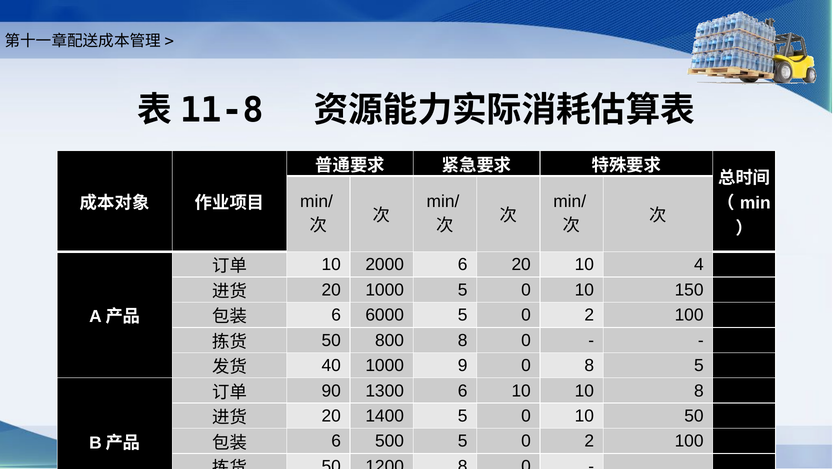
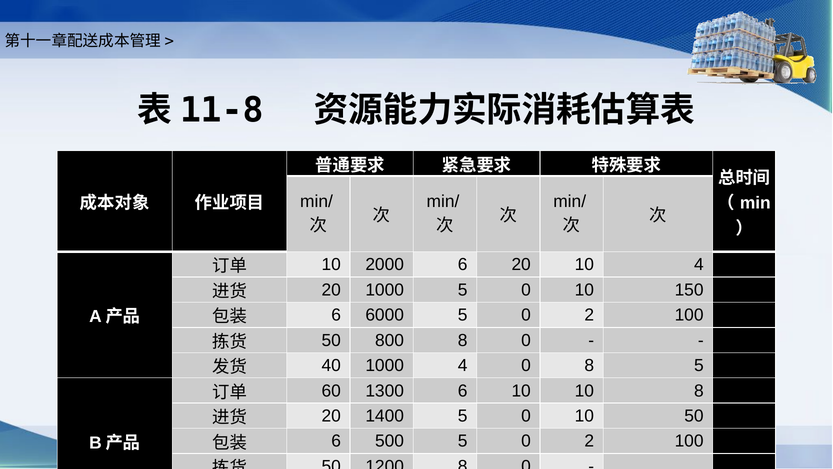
1000 9: 9 -> 4
90: 90 -> 60
